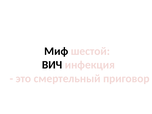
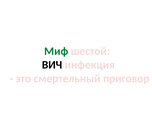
Миф colour: black -> green
